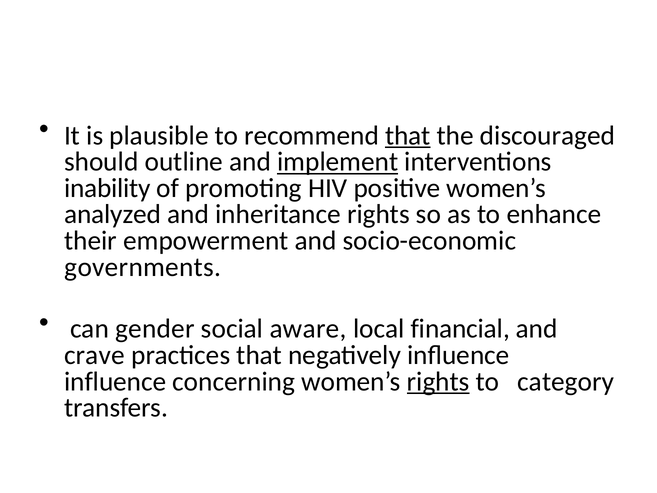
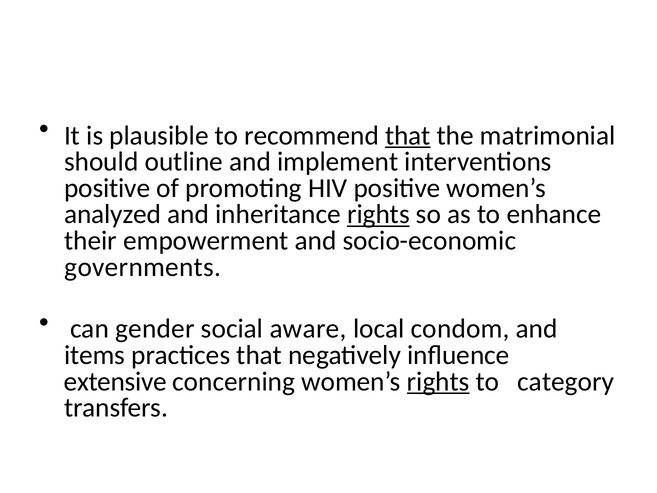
discouraged: discouraged -> matrimonial
implement underline: present -> none
inability at (107, 188): inability -> positive
rights at (378, 214) underline: none -> present
financial: financial -> condom
crave: crave -> items
influence at (115, 381): influence -> extensive
